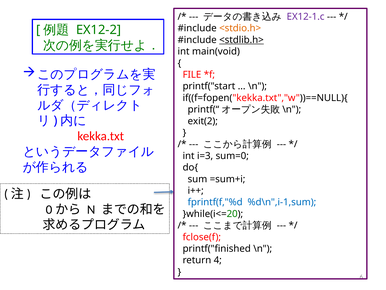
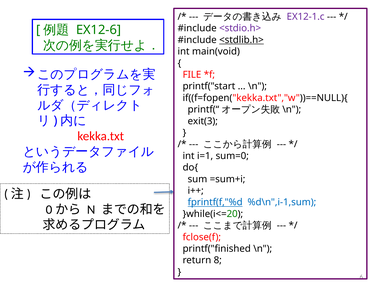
<stdio.h> colour: orange -> purple
EX12-2: EX12-2 -> EX12-6
exit(2: exit(2 -> exit(3
i=3: i=3 -> i=1
fprintf(f,"%d underline: none -> present
4: 4 -> 8
